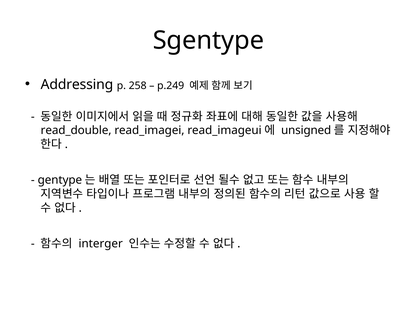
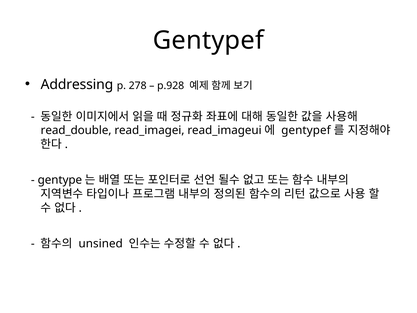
Sgentype at (208, 40): Sgentype -> Gentypef
258: 258 -> 278
p.249: p.249 -> p.928
unsigned at (306, 130): unsigned -> gentypef
interger: interger -> unsined
